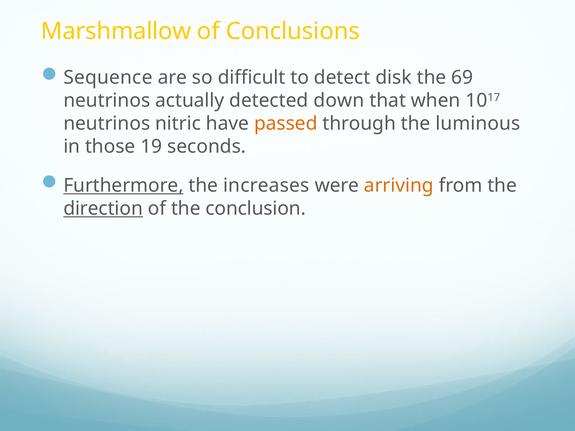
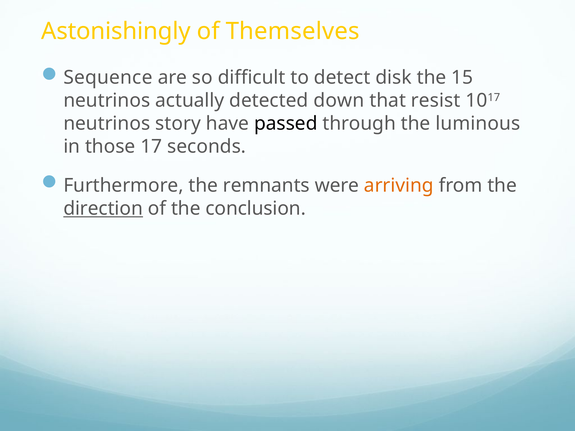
Marshmallow: Marshmallow -> Astonishingly
Conclusions: Conclusions -> Themselves
69: 69 -> 15
when: when -> resist
nitric: nitric -> story
passed colour: orange -> black
19: 19 -> 17
Furthermore underline: present -> none
increases: increases -> remnants
